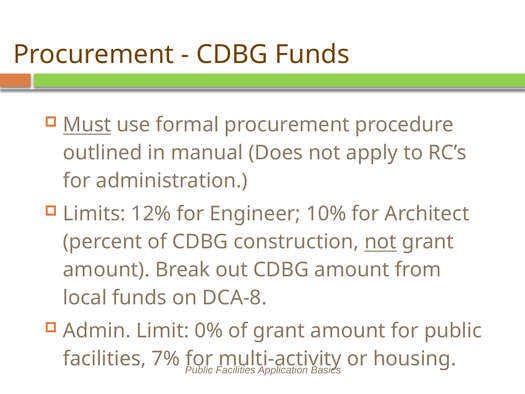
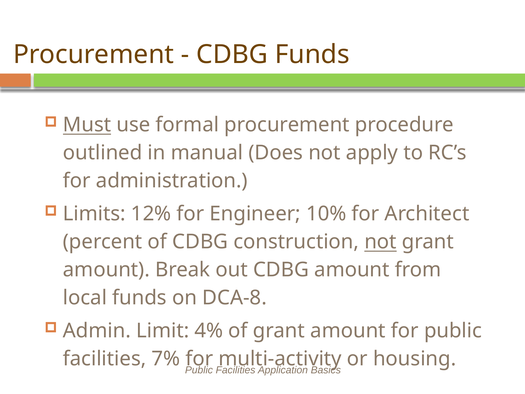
0%: 0% -> 4%
